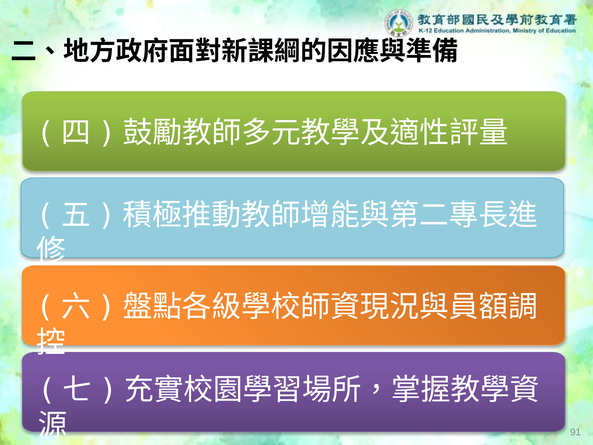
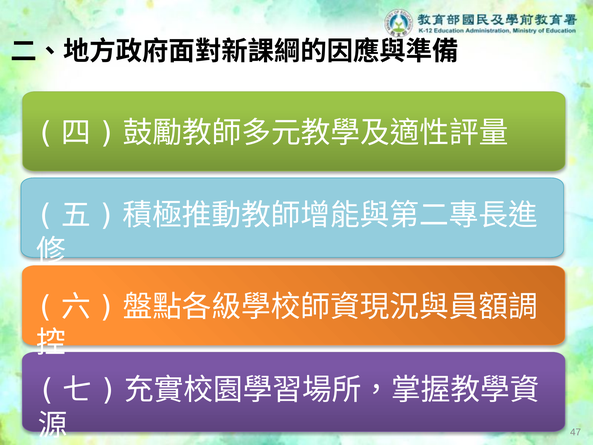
91: 91 -> 47
